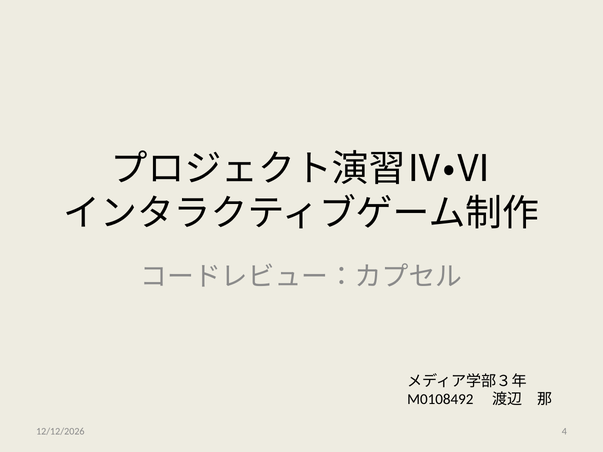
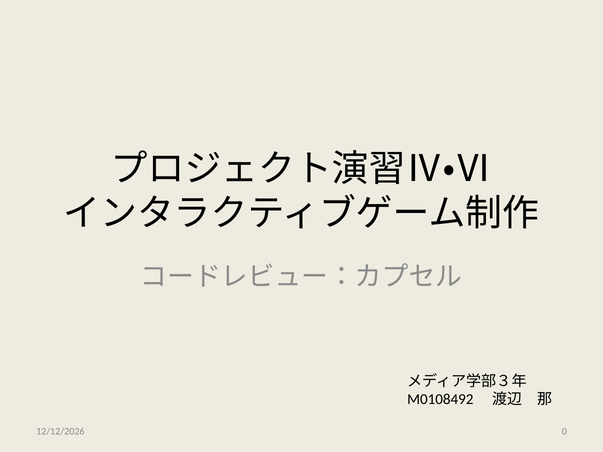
4: 4 -> 0
